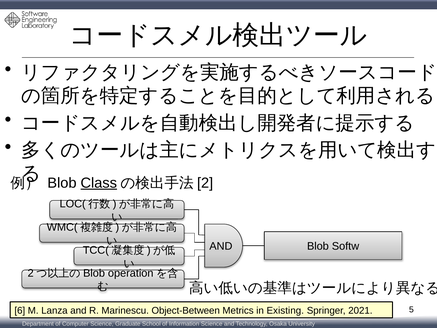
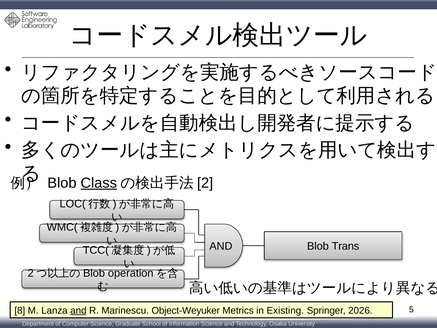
Softw: Softw -> Trans
6: 6 -> 8
and at (78, 310) underline: none -> present
Object-Between: Object-Between -> Object-Weyuker
2021: 2021 -> 2026
